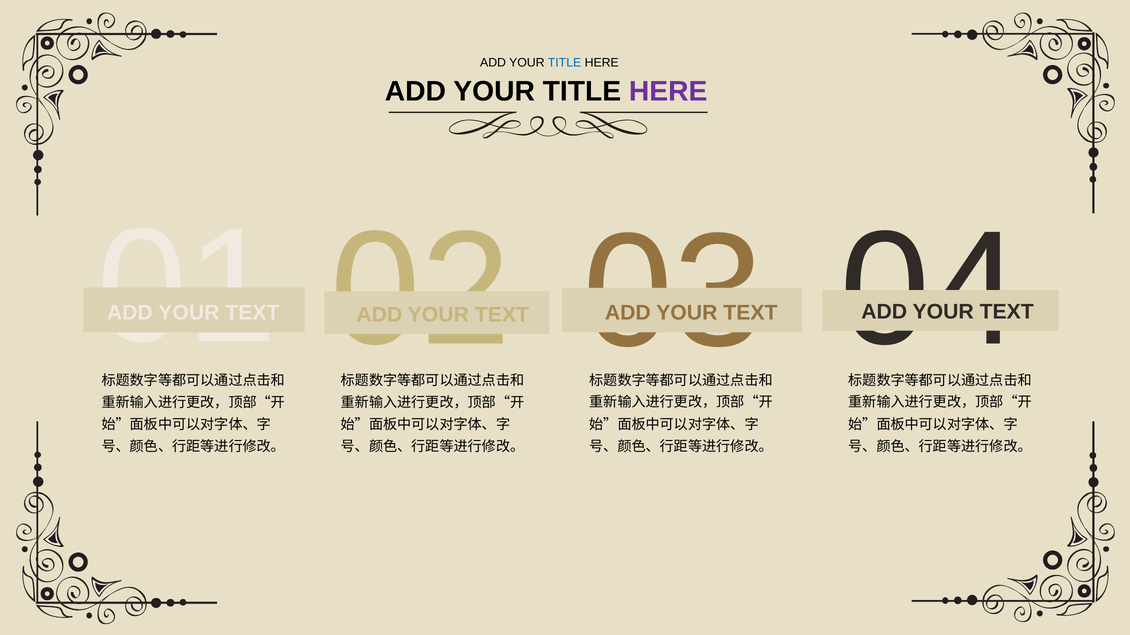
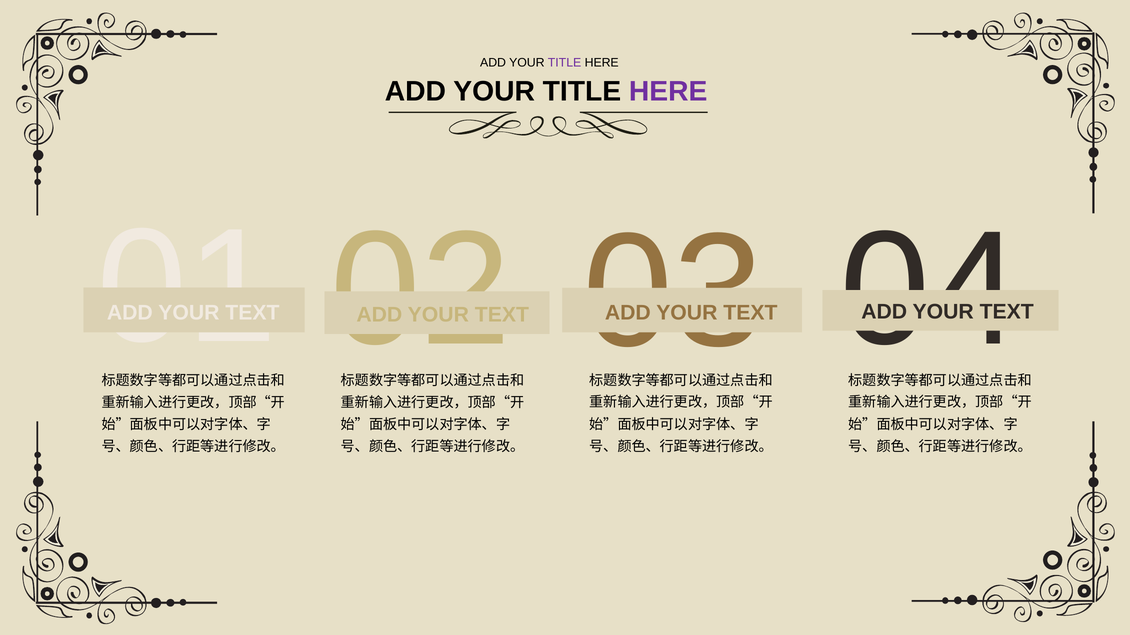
TITLE at (565, 63) colour: blue -> purple
